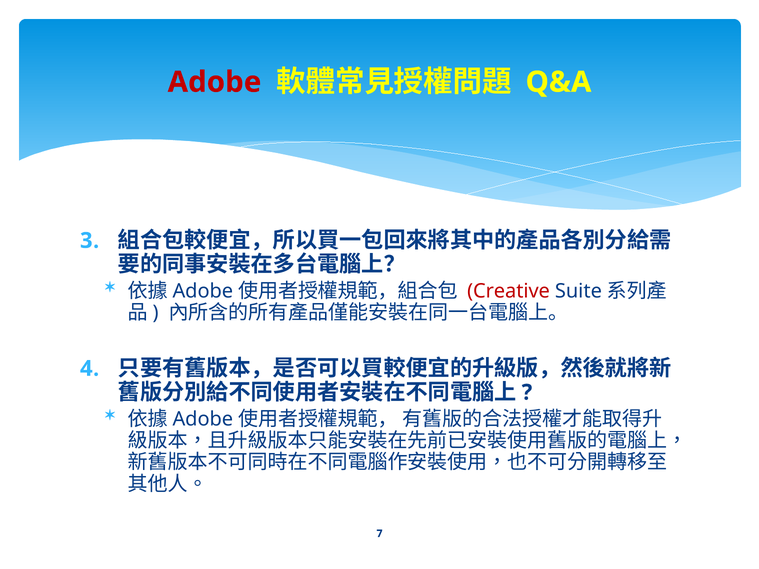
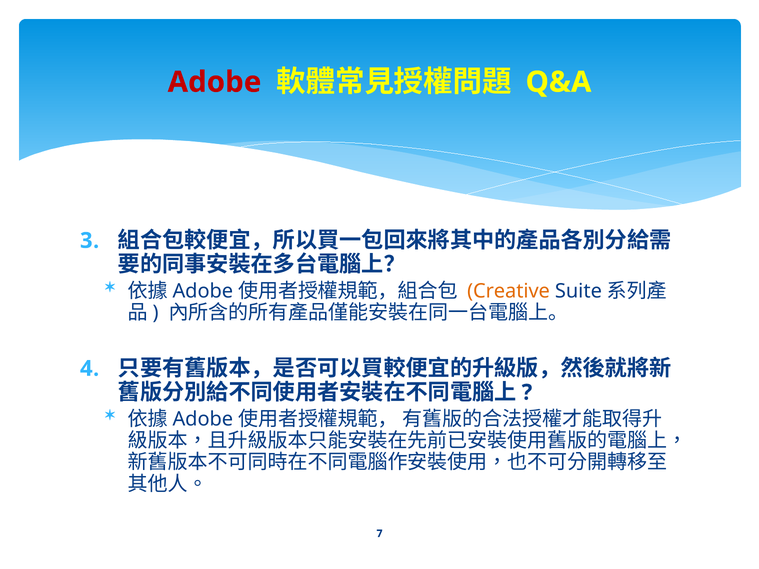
Creative colour: red -> orange
